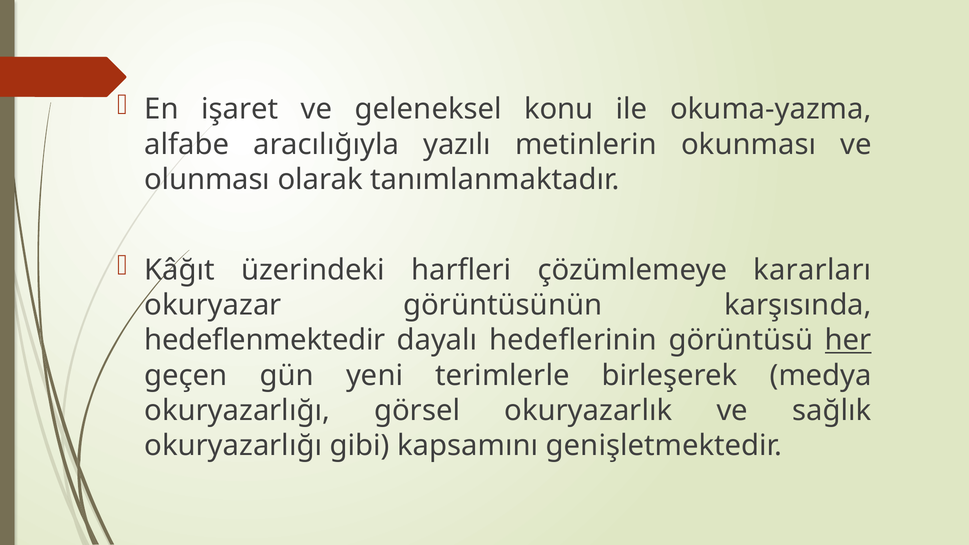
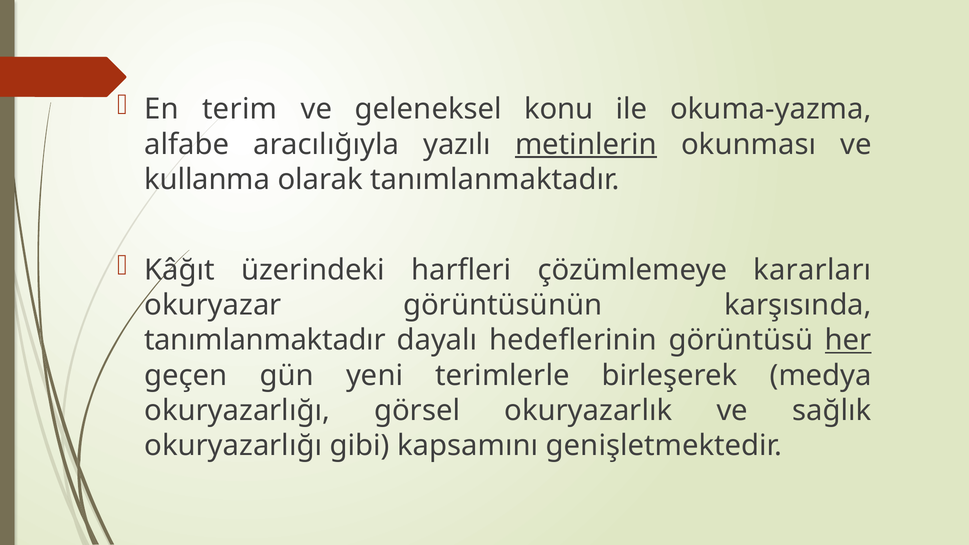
işaret: işaret -> terim
metinlerin underline: none -> present
olunması: olunması -> kullanma
hedeflenmektedir at (265, 340): hedeflenmektedir -> tanımlanmaktadır
